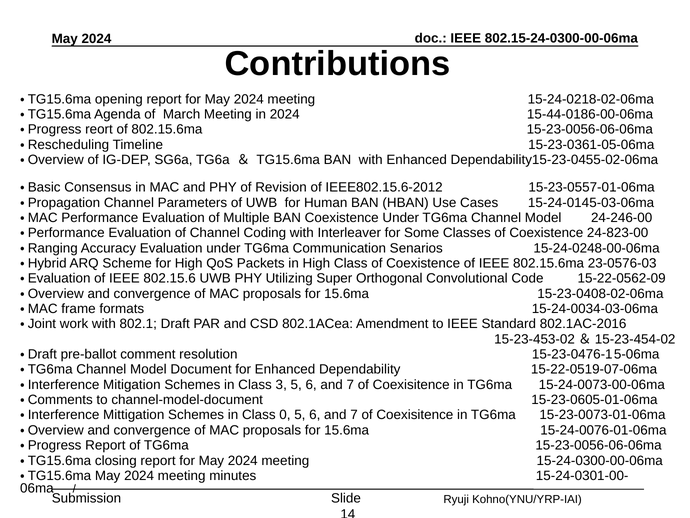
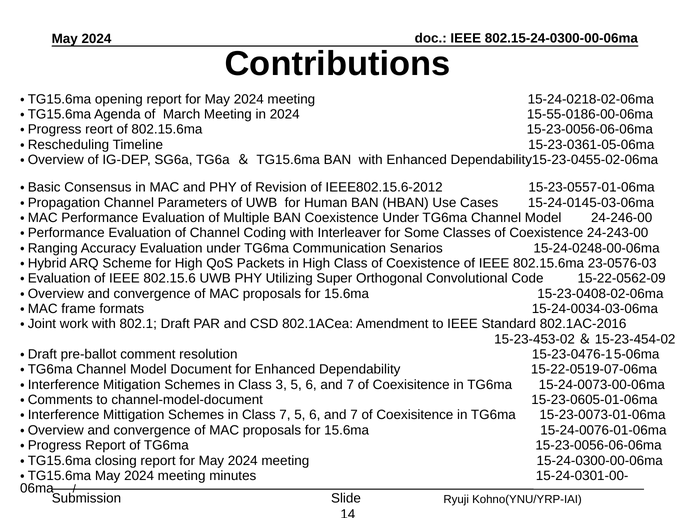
15-44-0186-00-06ma: 15-44-0186-00-06ma -> 15-55-0186-00-06ma
24-823-00: 24-823-00 -> 24-243-00
Class 0: 0 -> 7
